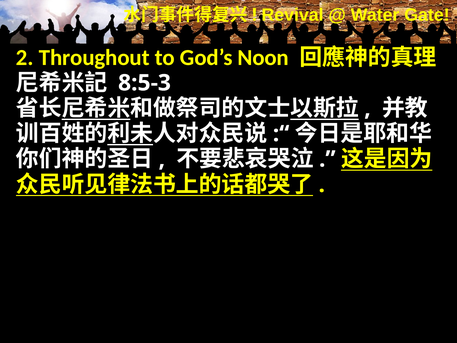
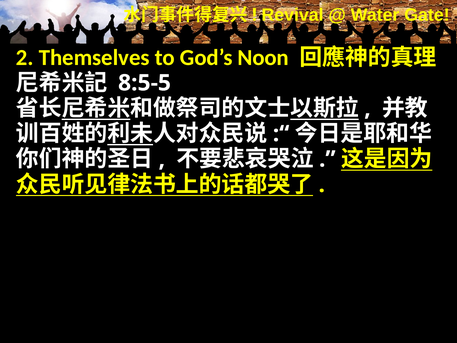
Throughout: Throughout -> Themselves
8:5-3: 8:5-3 -> 8:5-5
